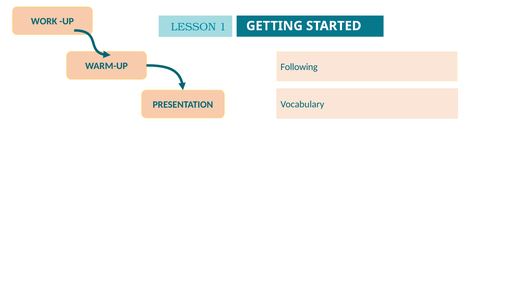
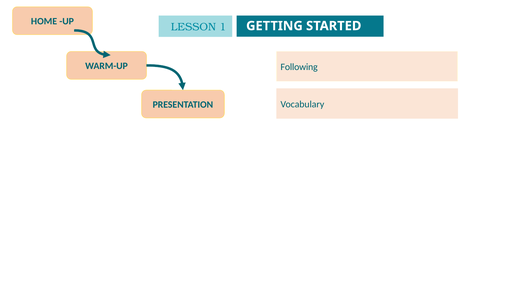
WORK: WORK -> HOME
